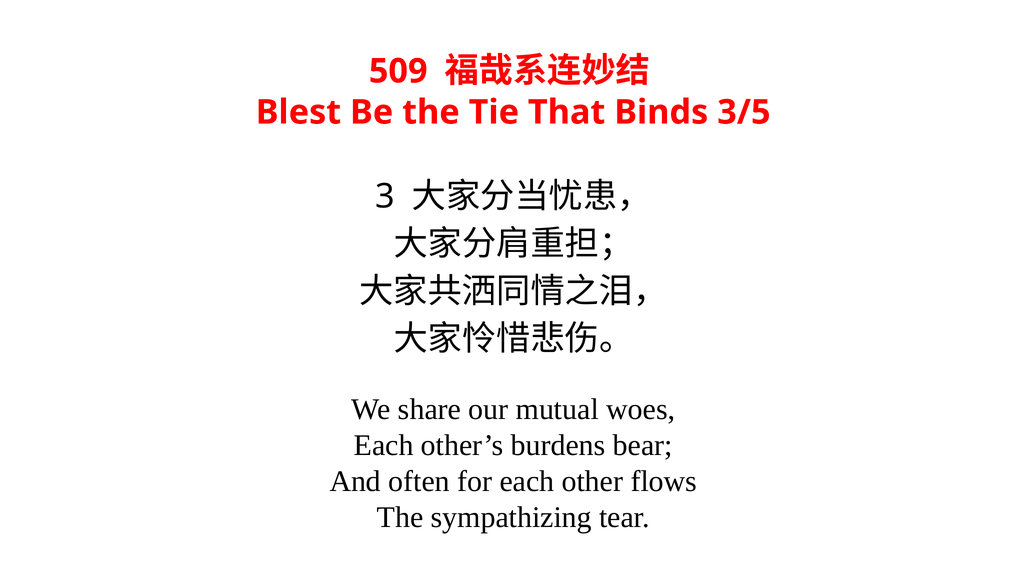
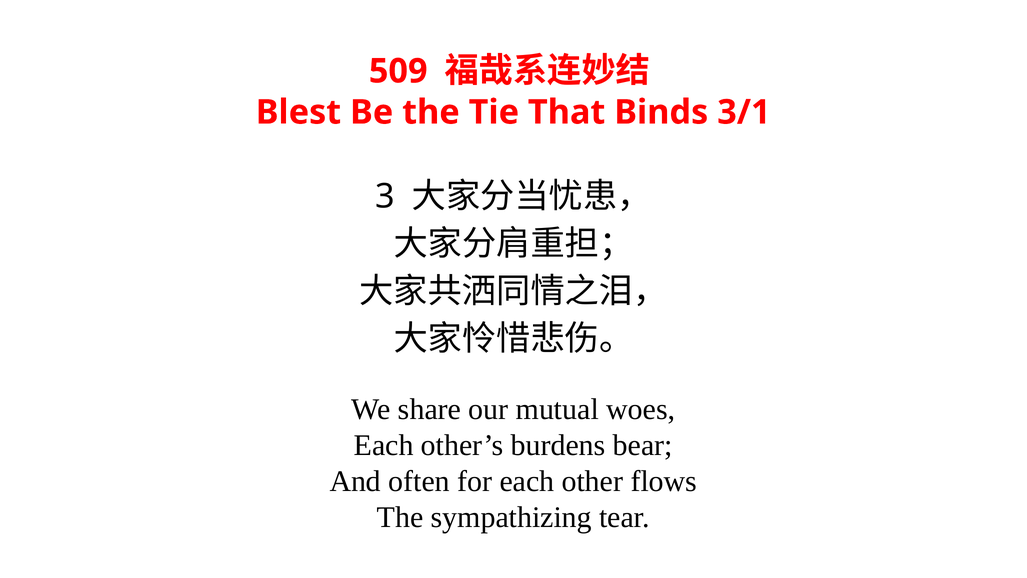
3/5: 3/5 -> 3/1
